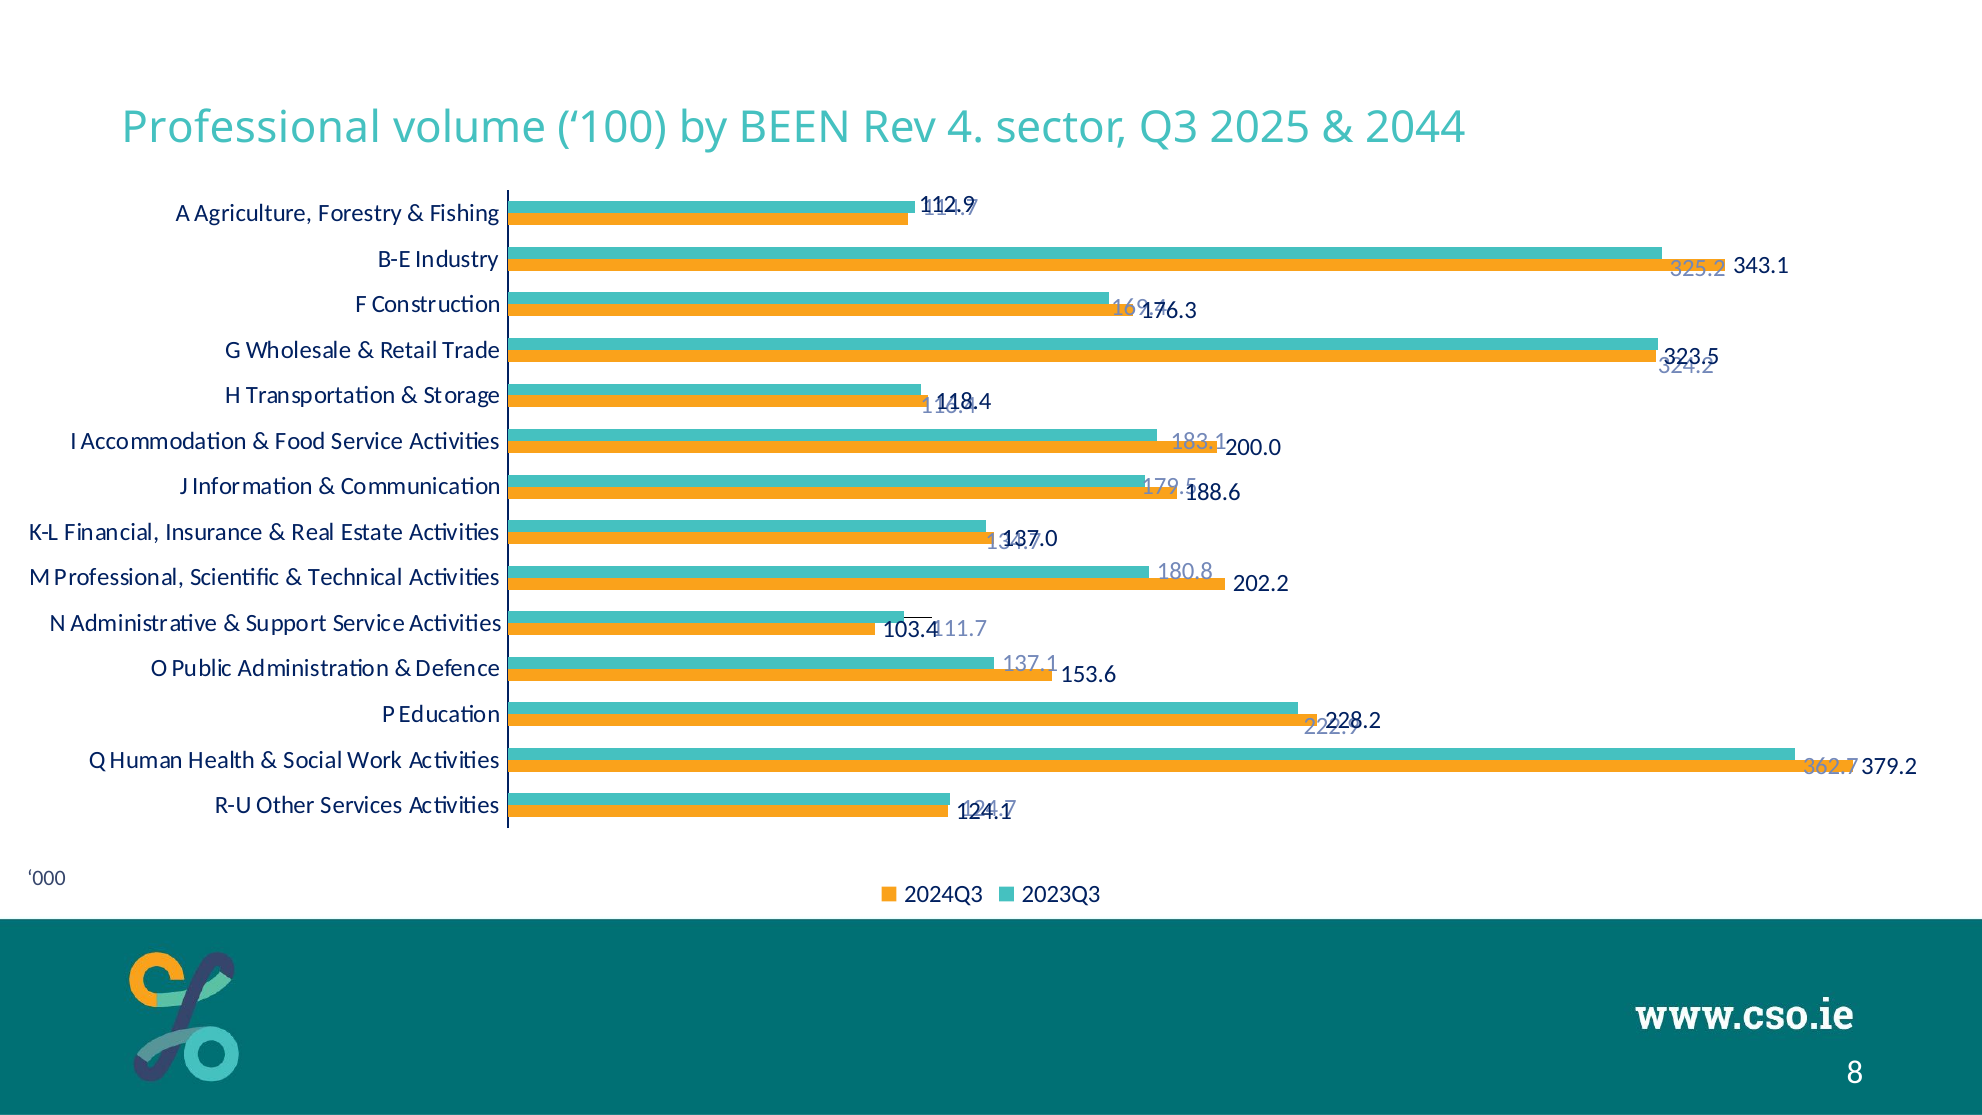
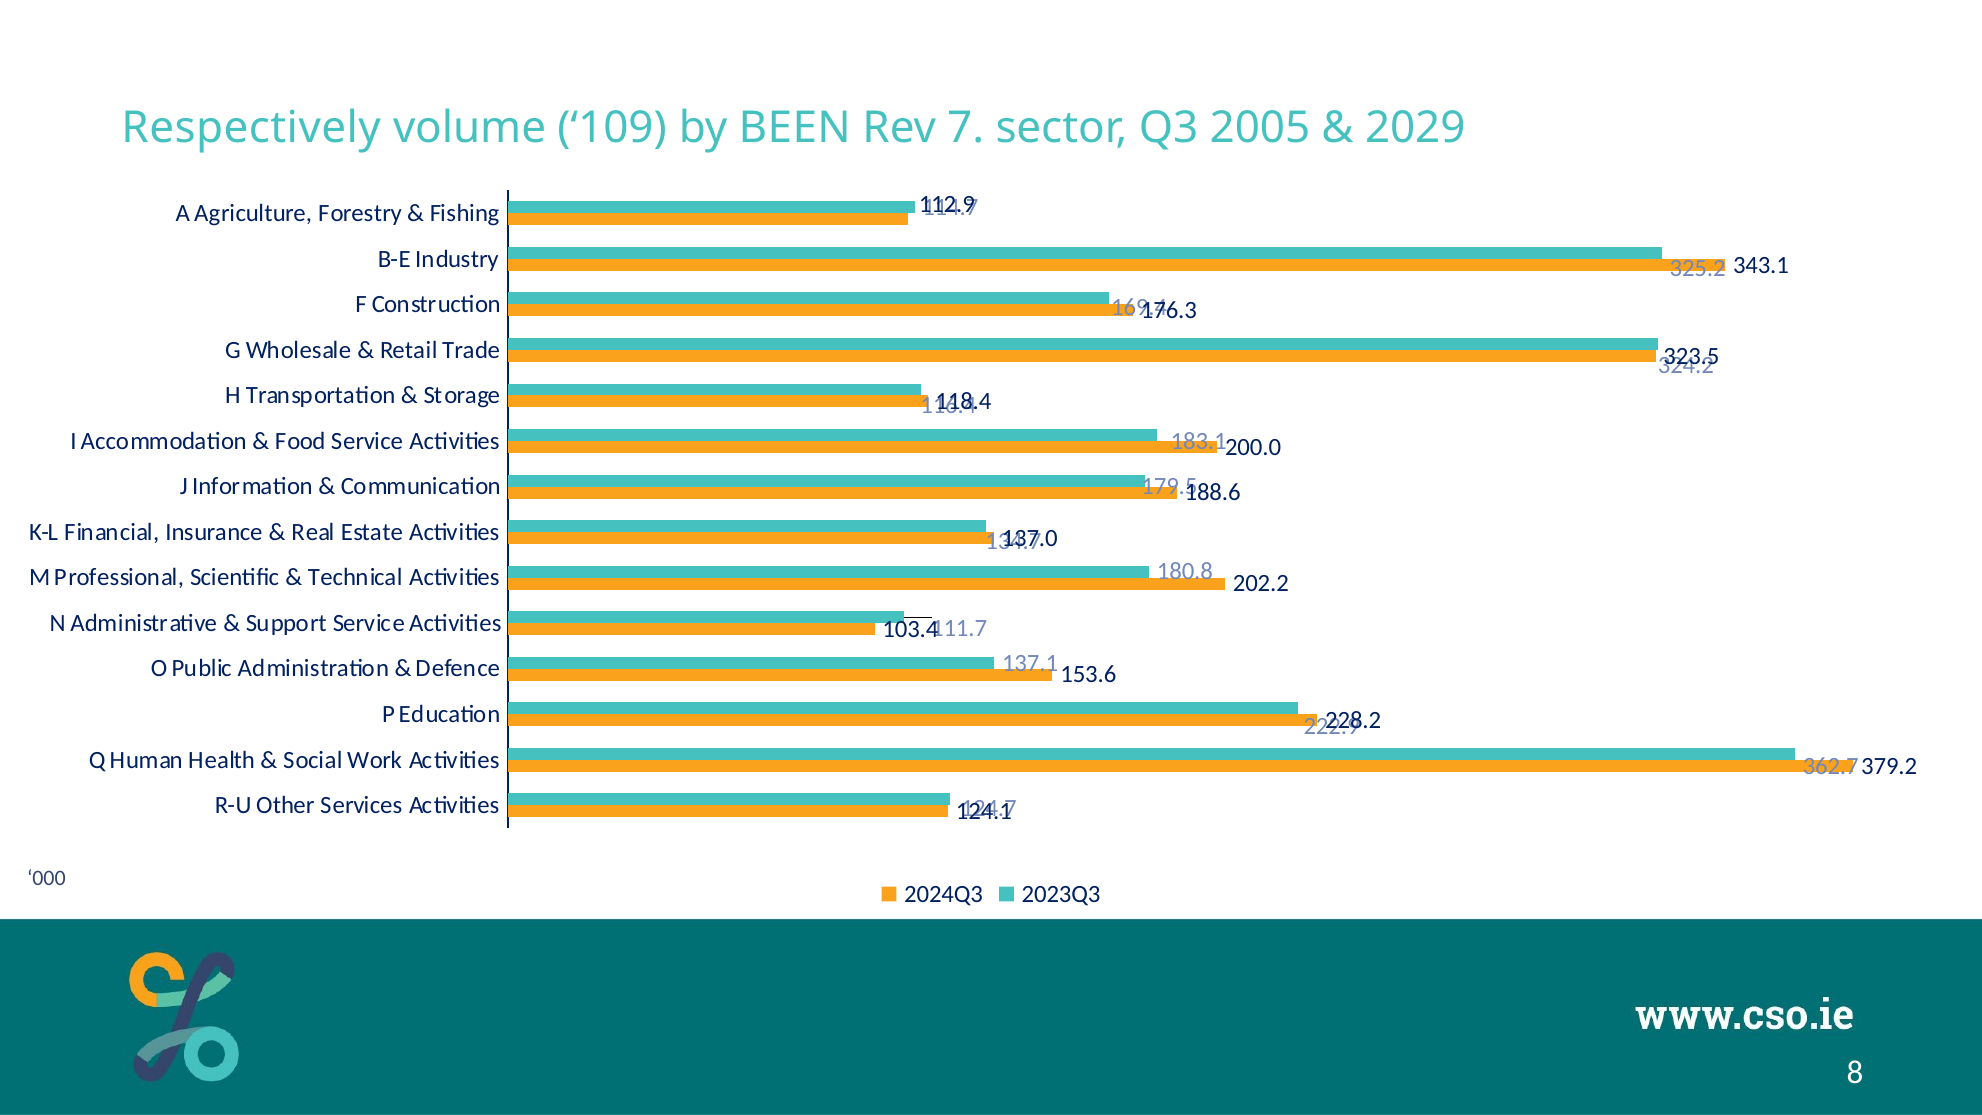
Professional at (251, 128): Professional -> Respectively
volume 100: 100 -> 109
4: 4 -> 7
2025: 2025 -> 2005
2044: 2044 -> 2029
